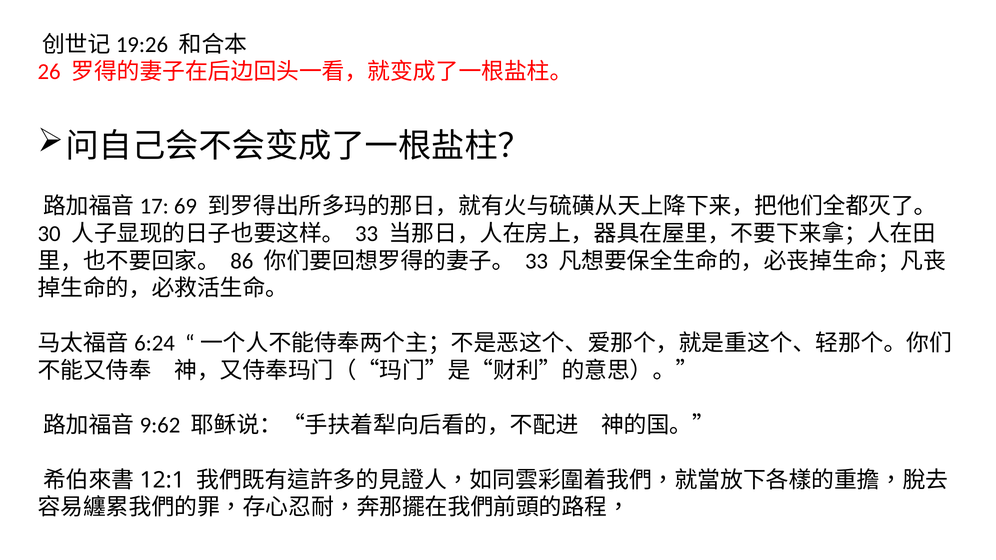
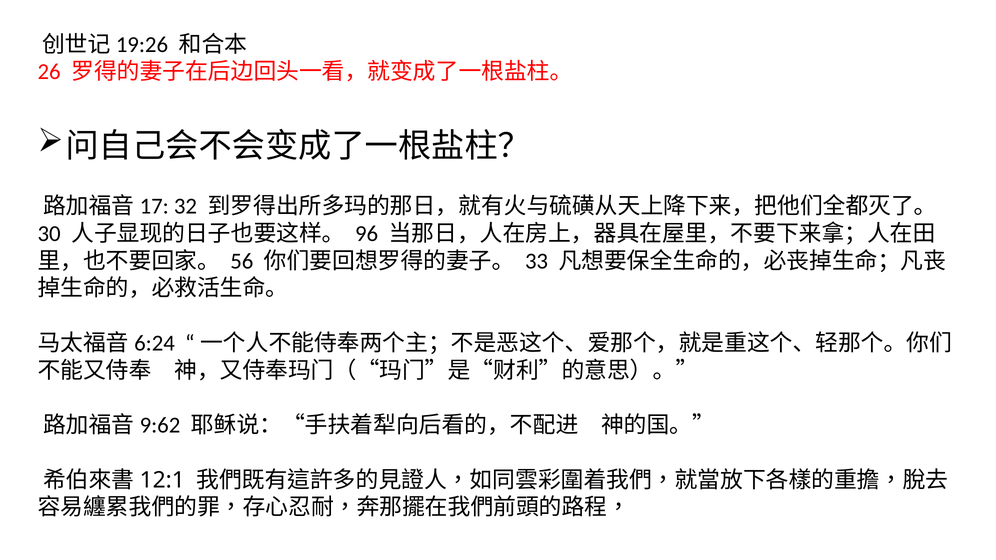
69: 69 -> 32
33 at (367, 234): 33 -> 96
86: 86 -> 56
